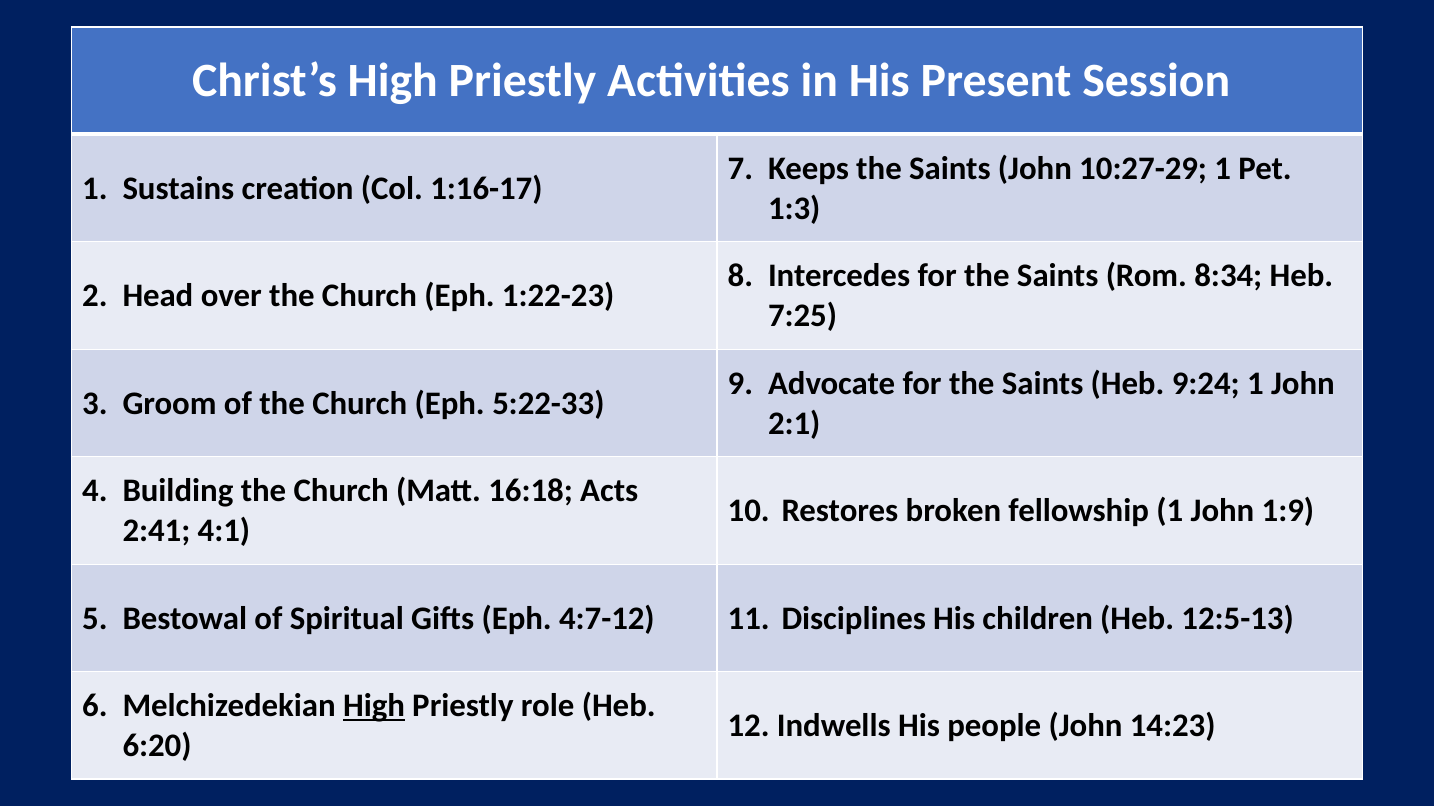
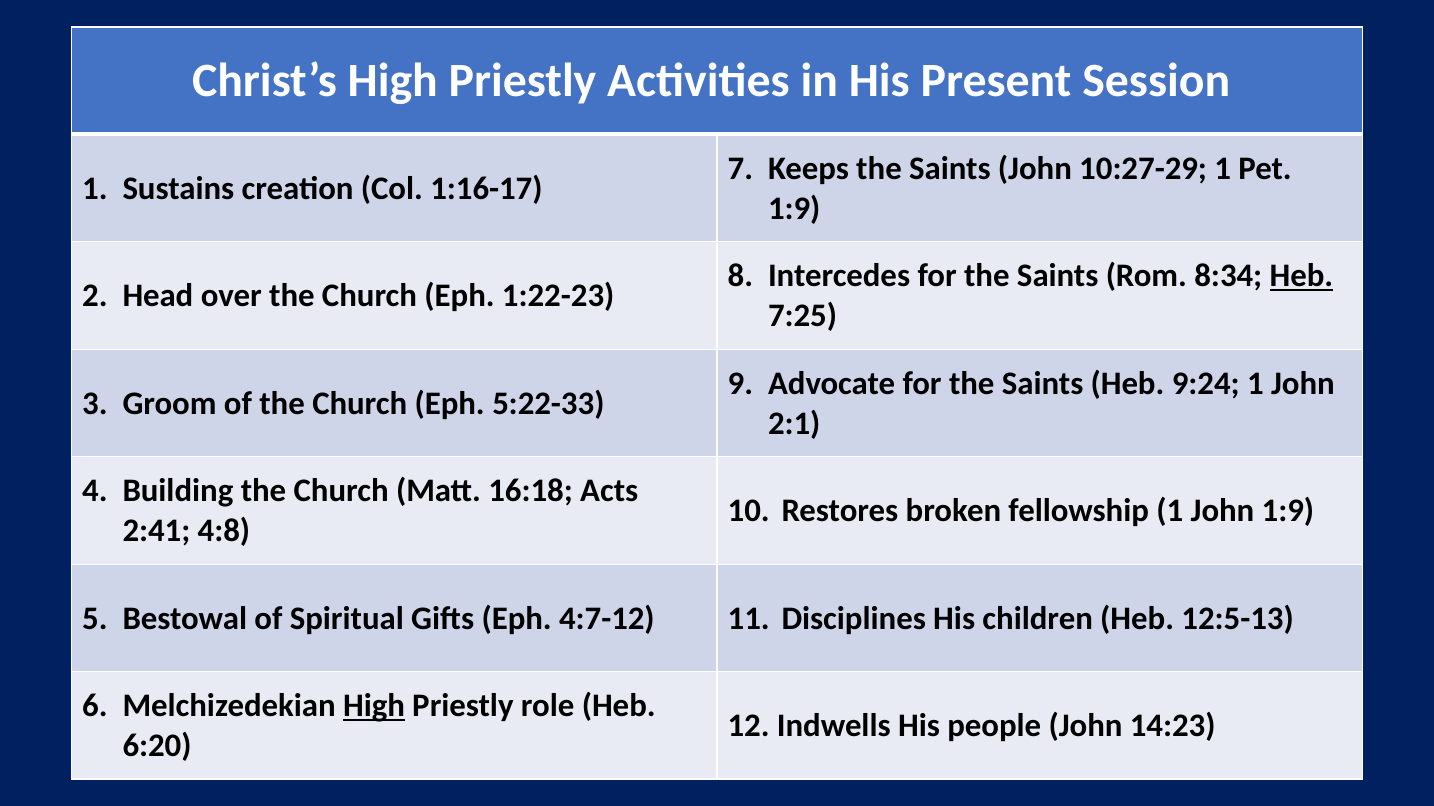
1:3 at (794, 209): 1:3 -> 1:9
Heb at (1301, 276) underline: none -> present
4:1: 4:1 -> 4:8
